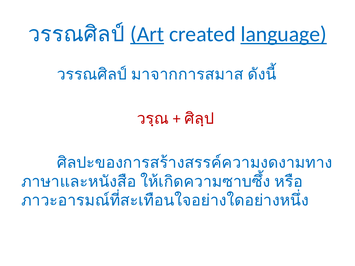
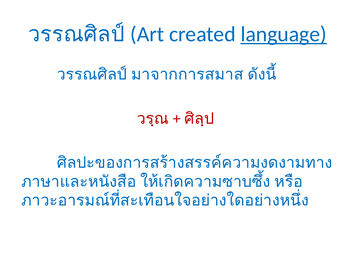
Art underline: present -> none
